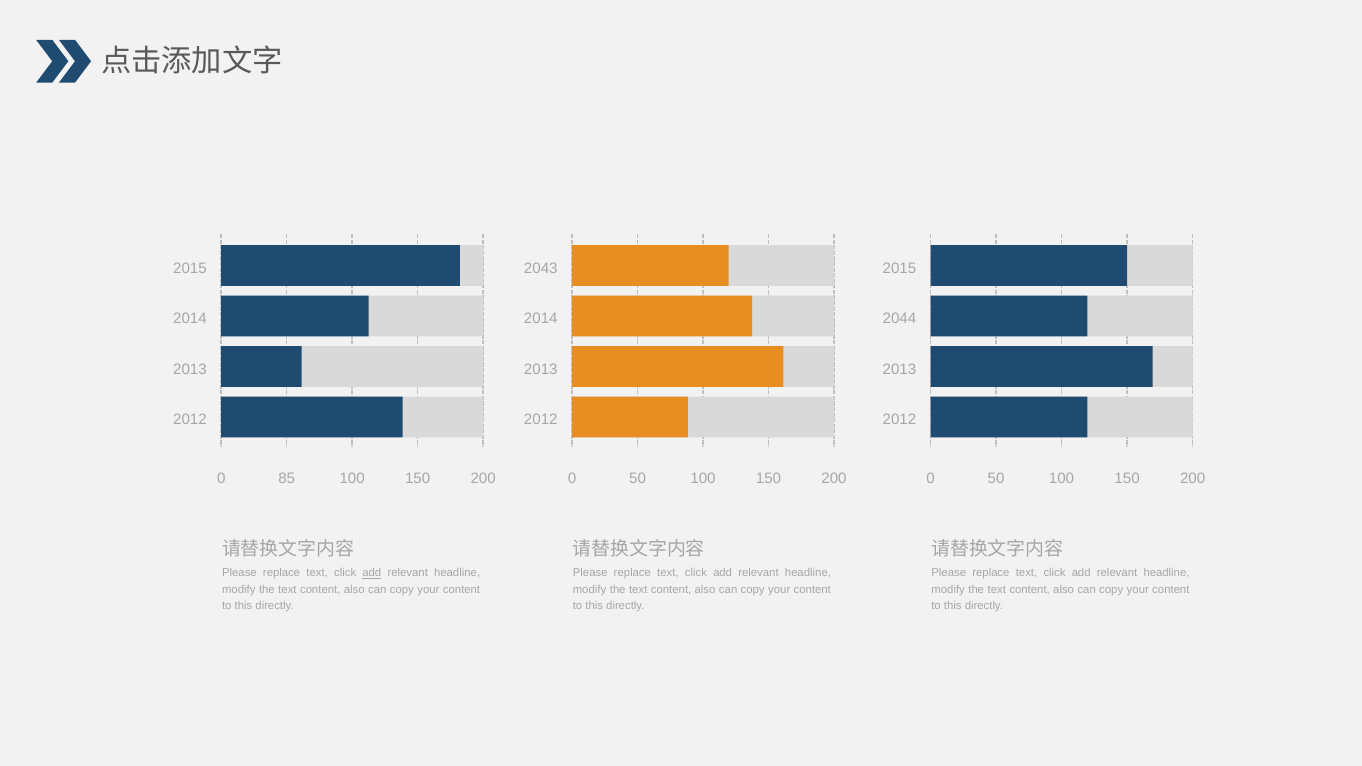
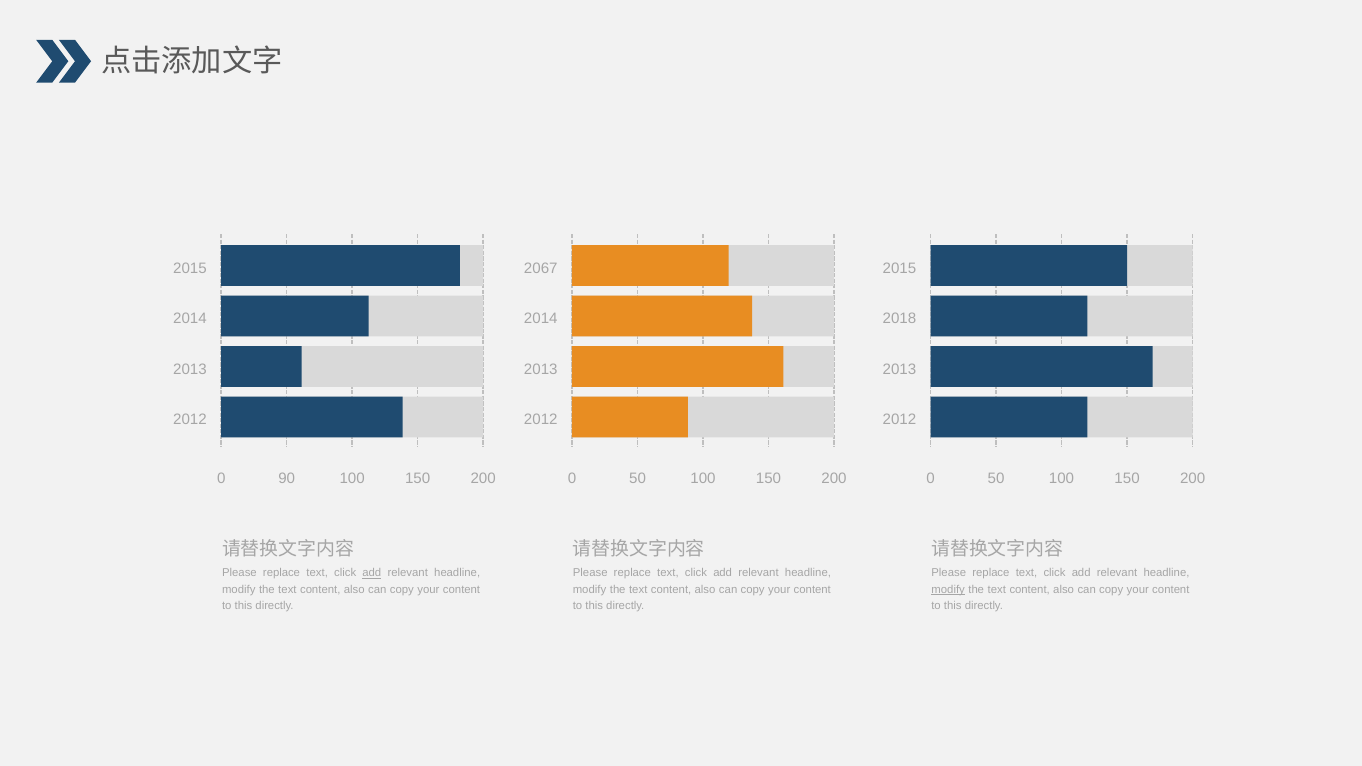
2043: 2043 -> 2067
2044: 2044 -> 2018
85: 85 -> 90
modify at (948, 590) underline: none -> present
